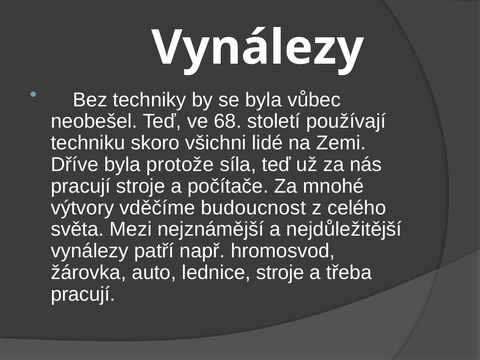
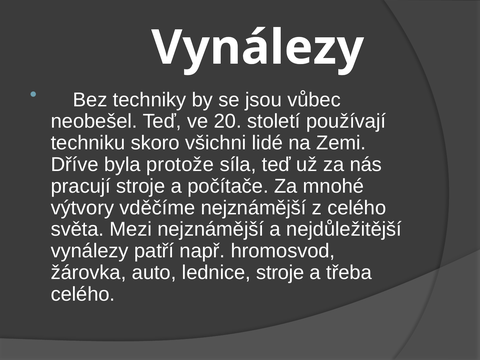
se byla: byla -> jsou
68: 68 -> 20
vděčíme budoucnost: budoucnost -> nejznámější
pracují at (83, 294): pracují -> celého
